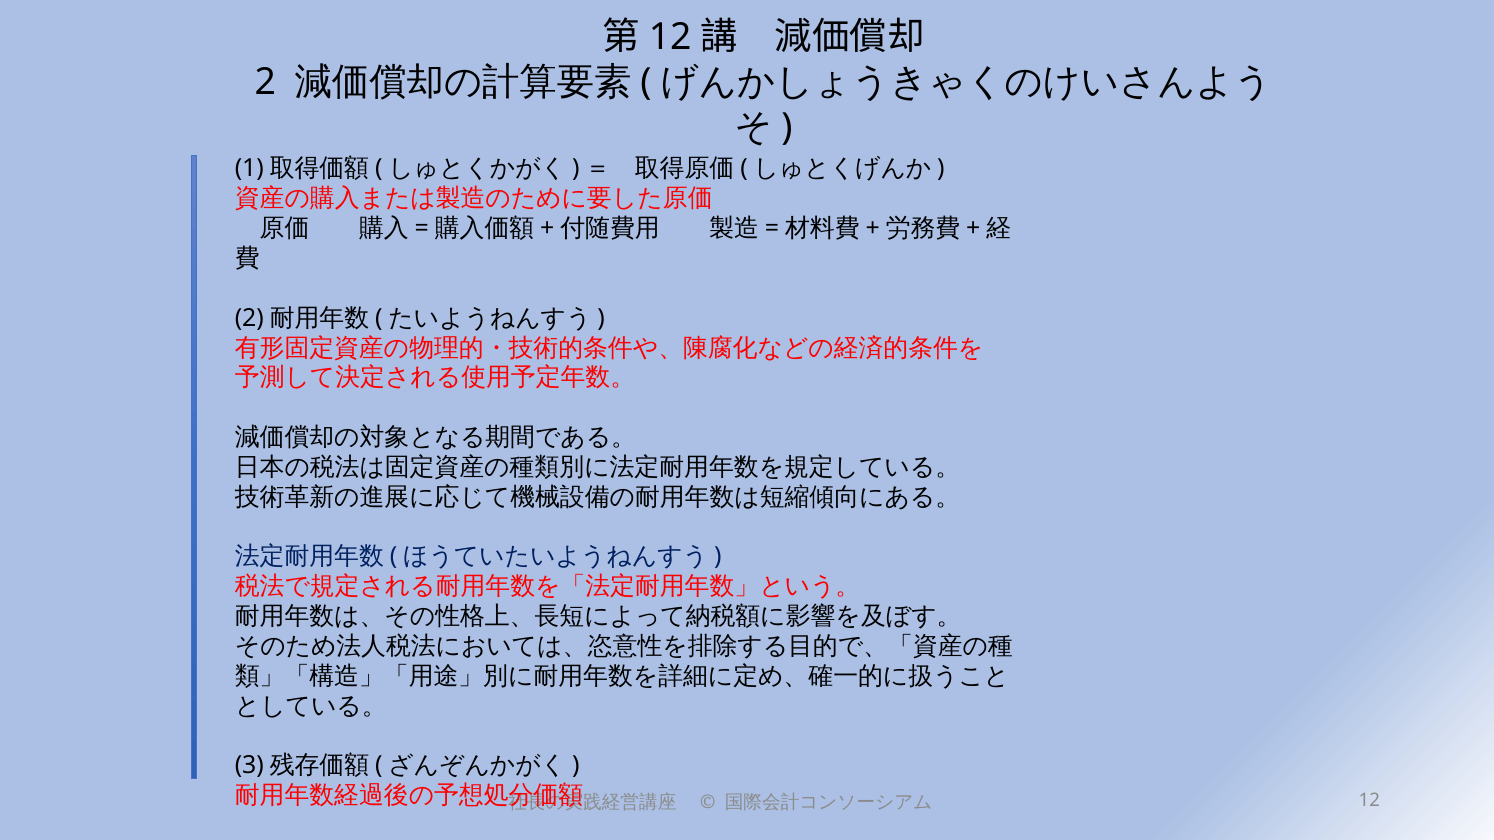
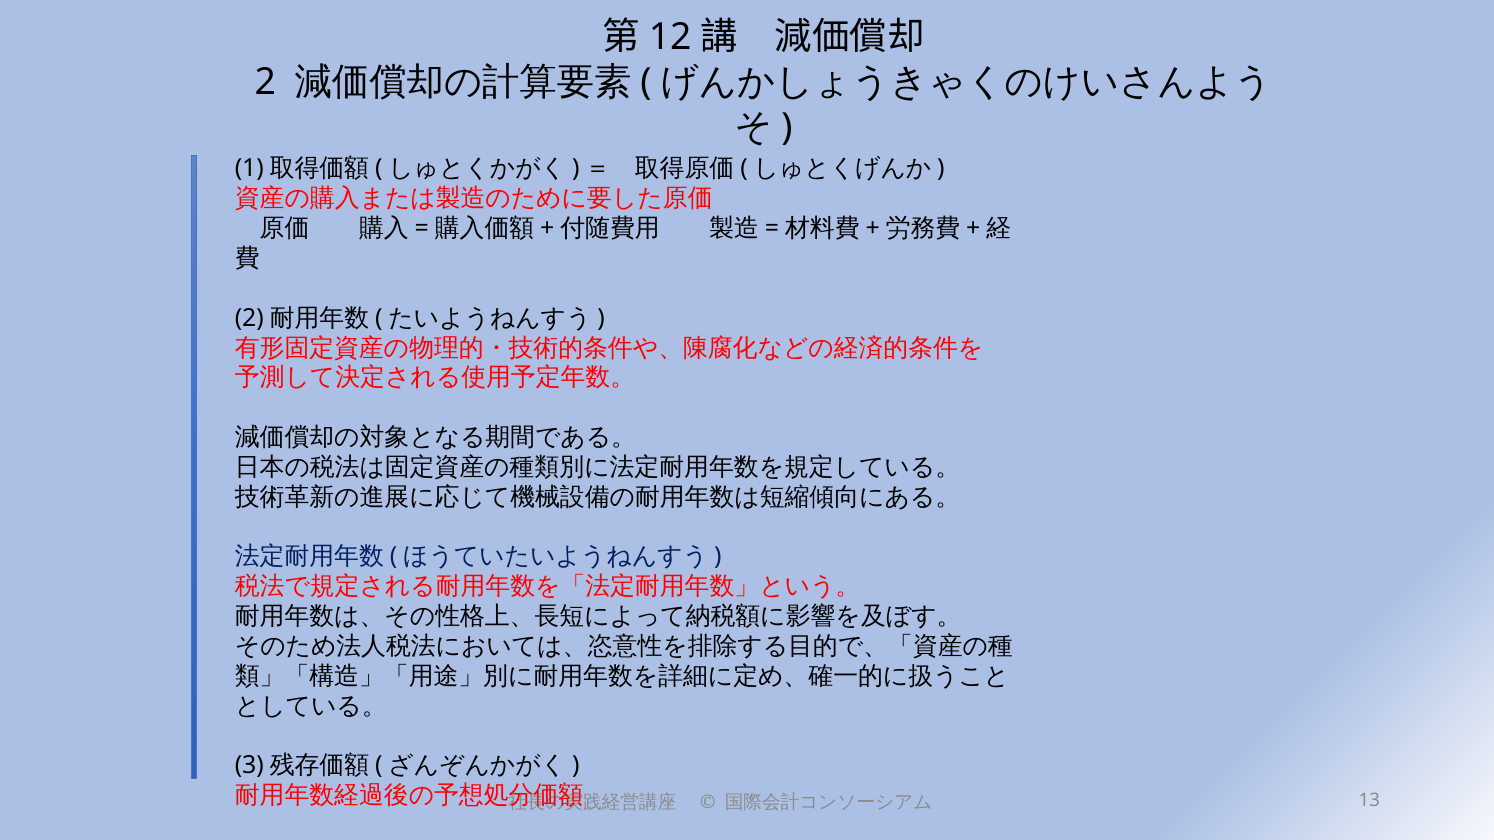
12 at (1369, 801): 12 -> 13
